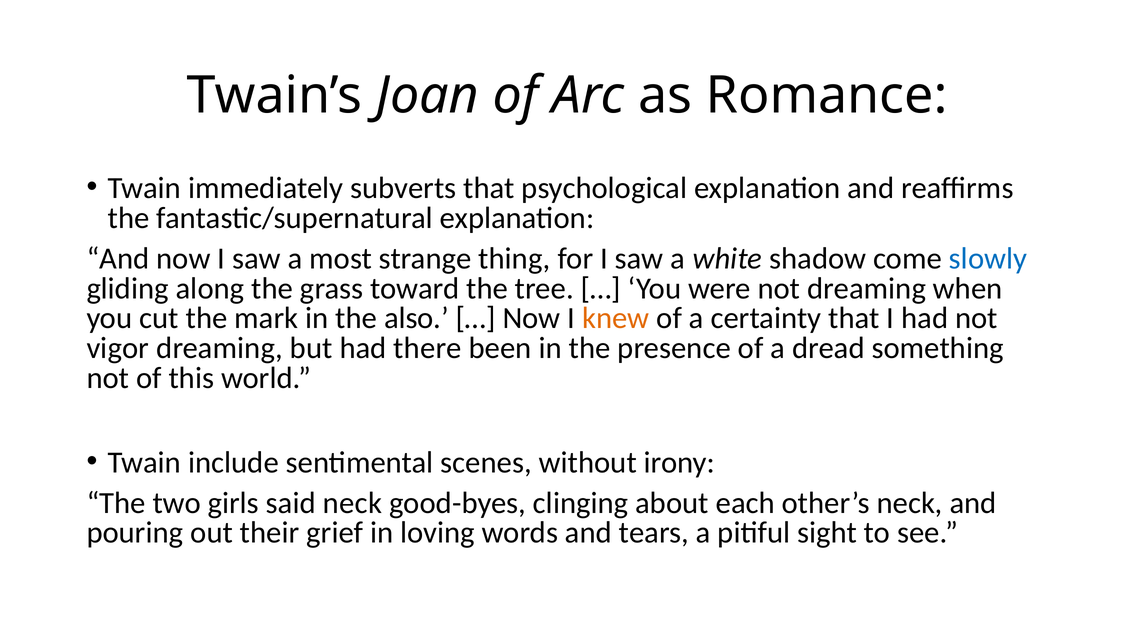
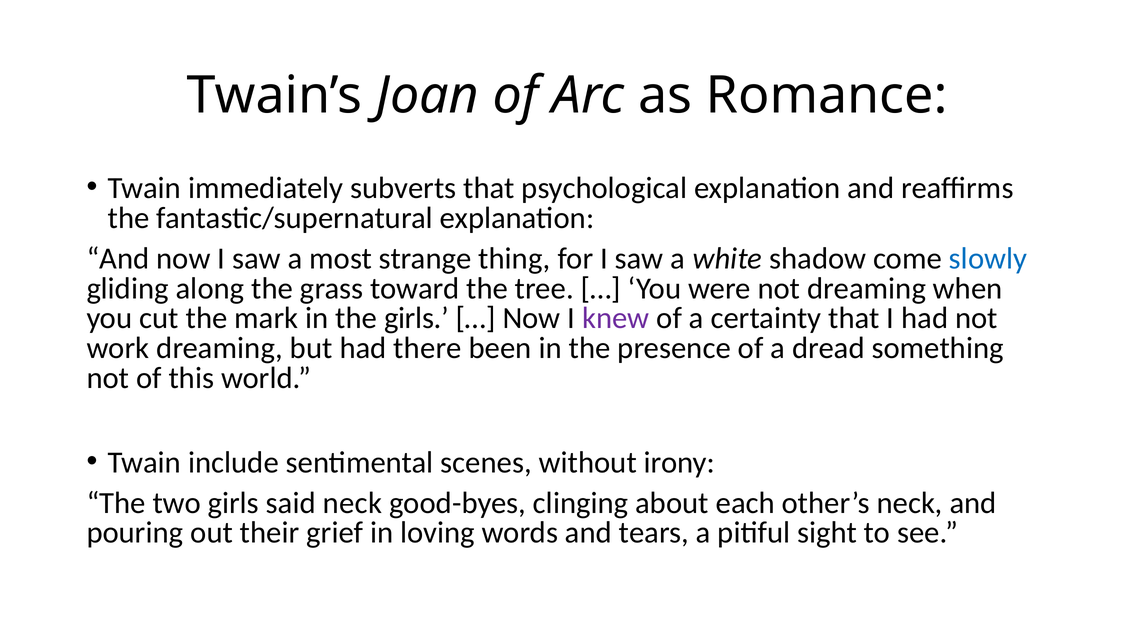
the also: also -> girls
knew colour: orange -> purple
vigor: vigor -> work
